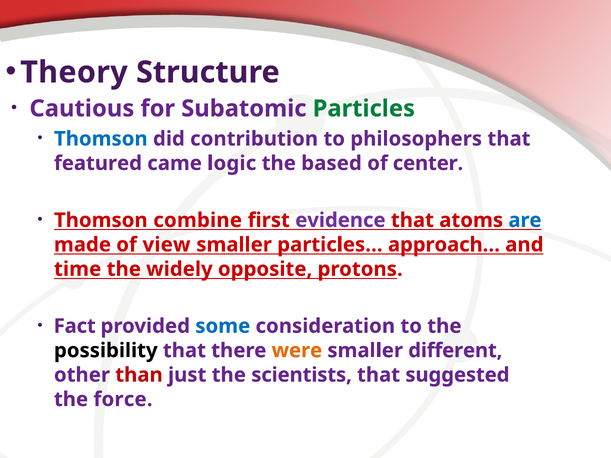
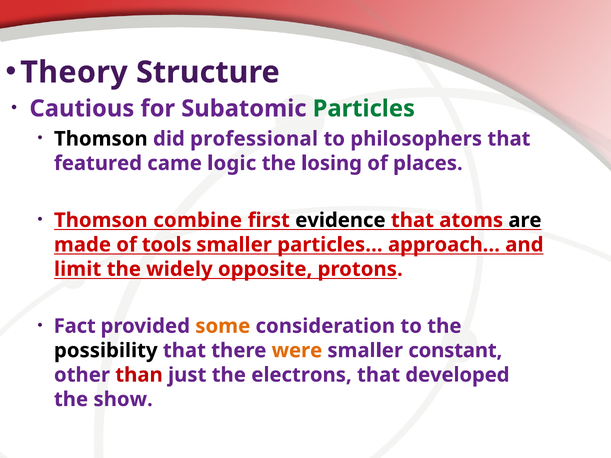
Thomson at (101, 139) colour: blue -> black
contribution: contribution -> professional
based: based -> losing
center: center -> places
evidence colour: purple -> black
are colour: blue -> black
view: view -> tools
time: time -> limit
some colour: blue -> orange
different: different -> constant
scientists: scientists -> electrons
suggested: suggested -> developed
force: force -> show
